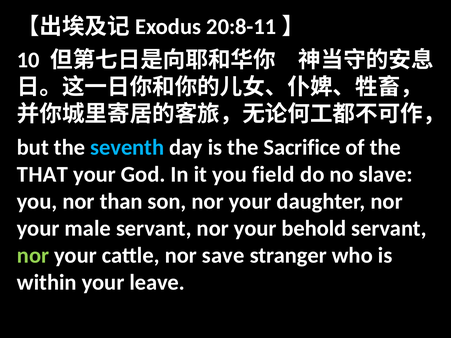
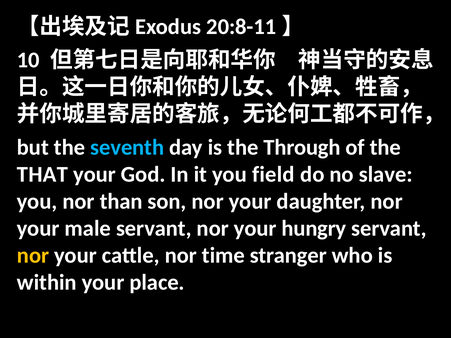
Sacrifice: Sacrifice -> Through
behold: behold -> hungry
nor at (33, 256) colour: light green -> yellow
save: save -> time
leave: leave -> place
